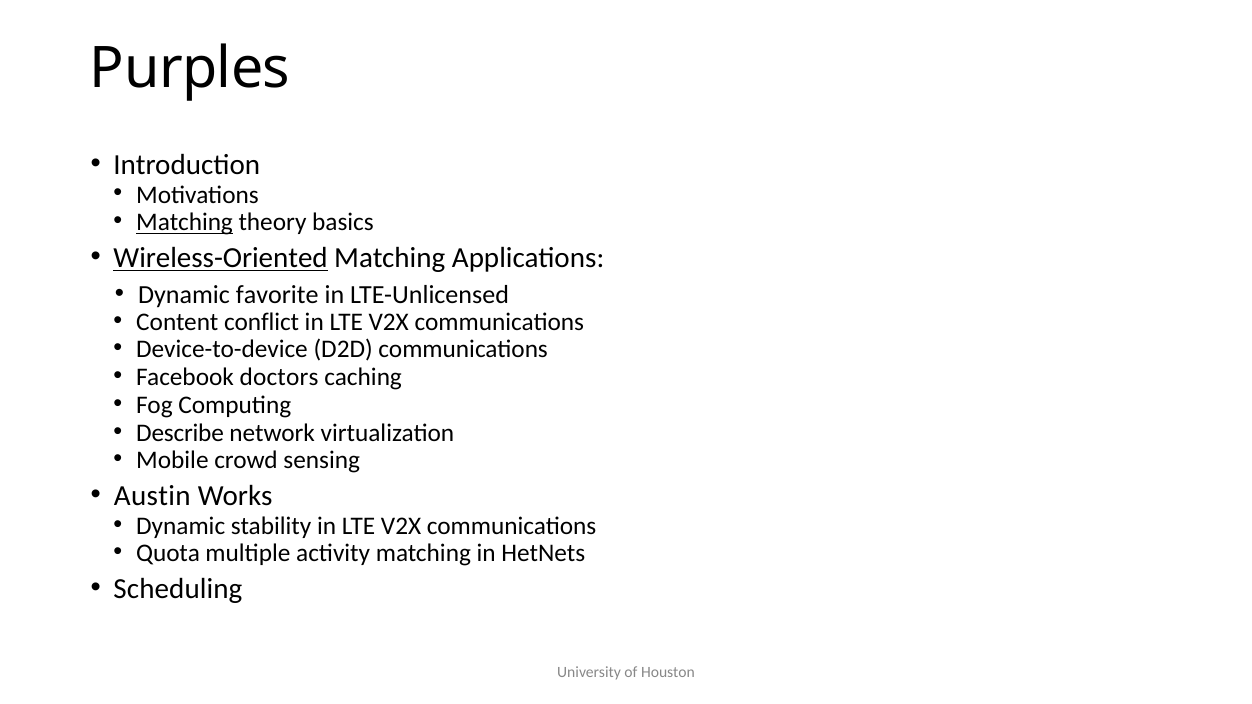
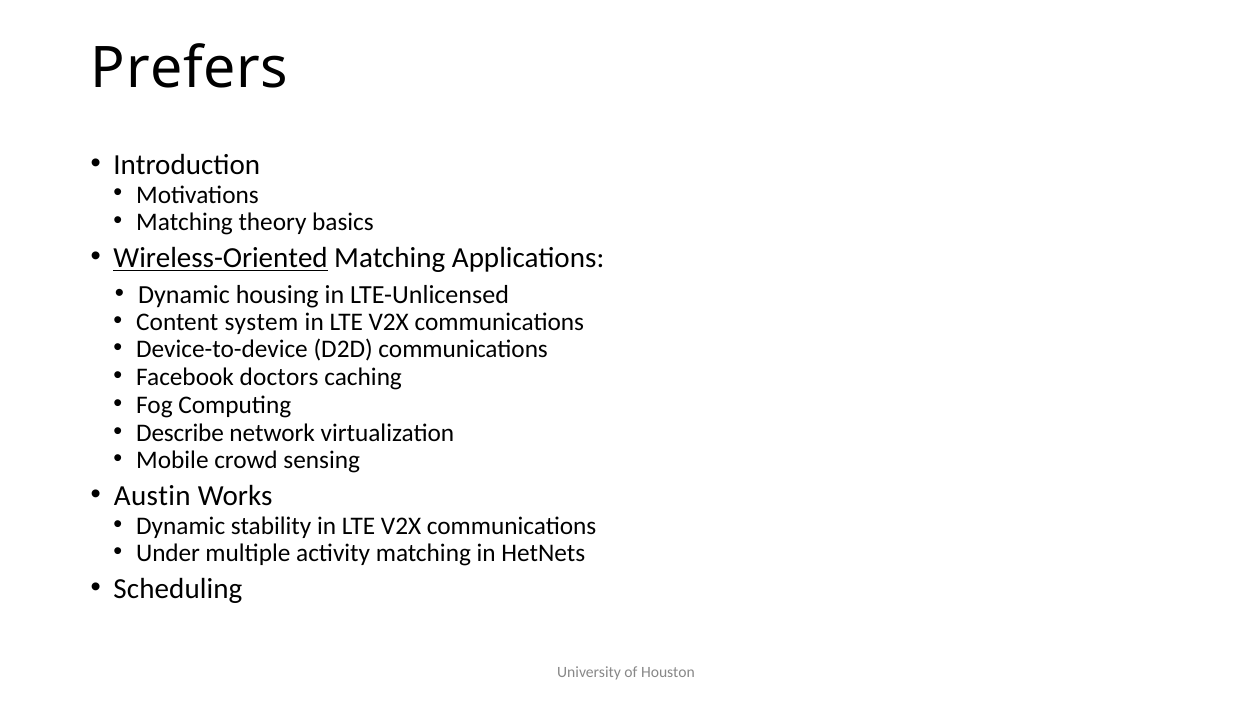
Purples: Purples -> Prefers
Matching at (185, 223) underline: present -> none
favorite: favorite -> housing
conflict: conflict -> system
Quota: Quota -> Under
